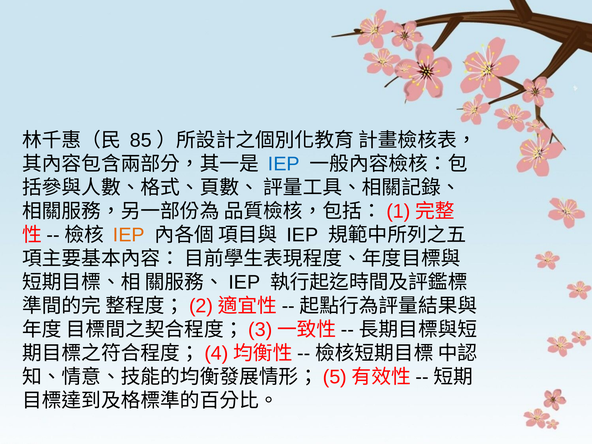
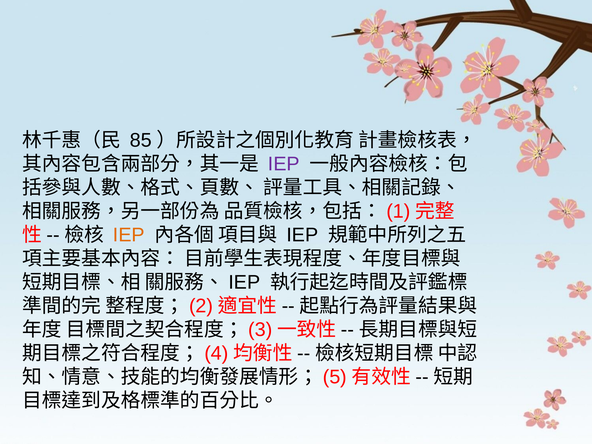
IEP at (284, 164) colour: blue -> purple
